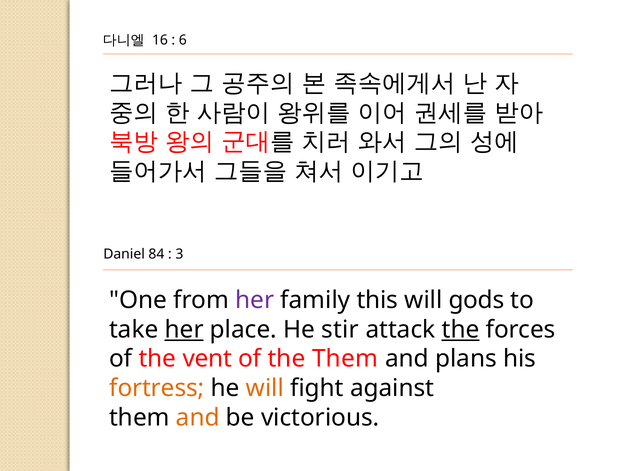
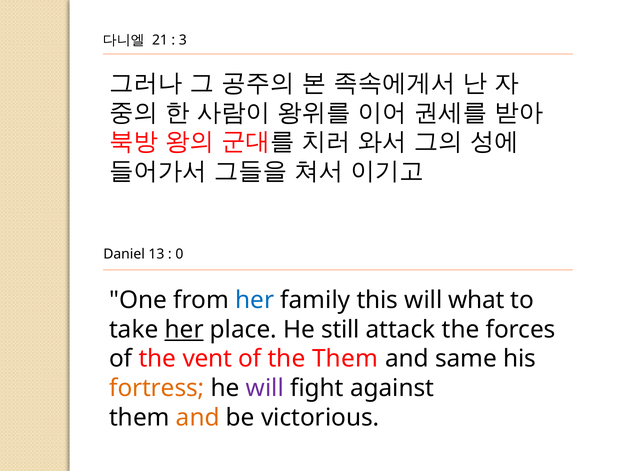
16: 16 -> 21
6: 6 -> 3
84: 84 -> 13
3: 3 -> 0
her at (255, 300) colour: purple -> blue
gods: gods -> what
stir: stir -> still
the at (461, 330) underline: present -> none
plans: plans -> same
will at (265, 388) colour: orange -> purple
